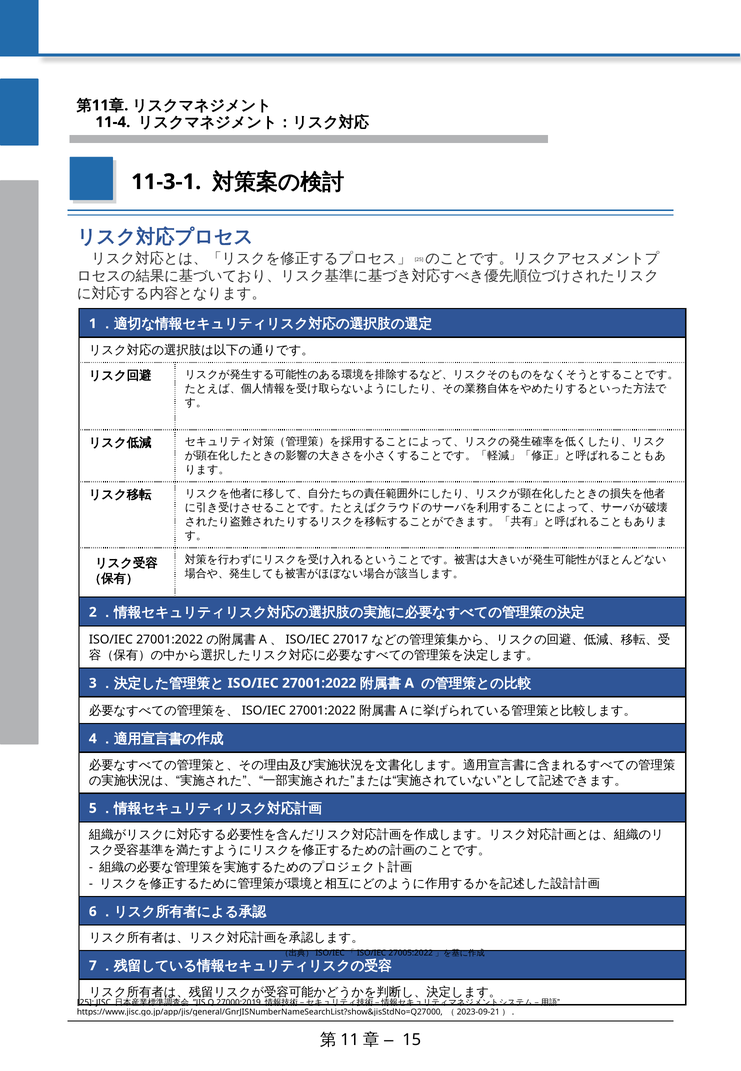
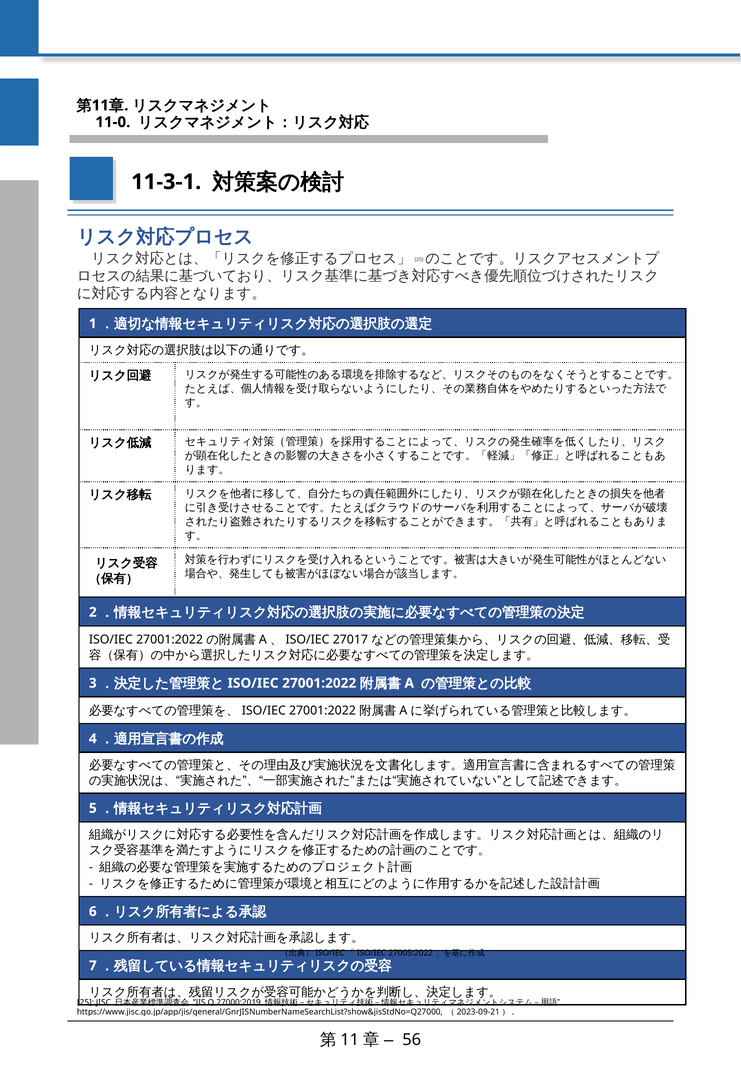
11-4: 11-4 -> 11-0
15: 15 -> 56
